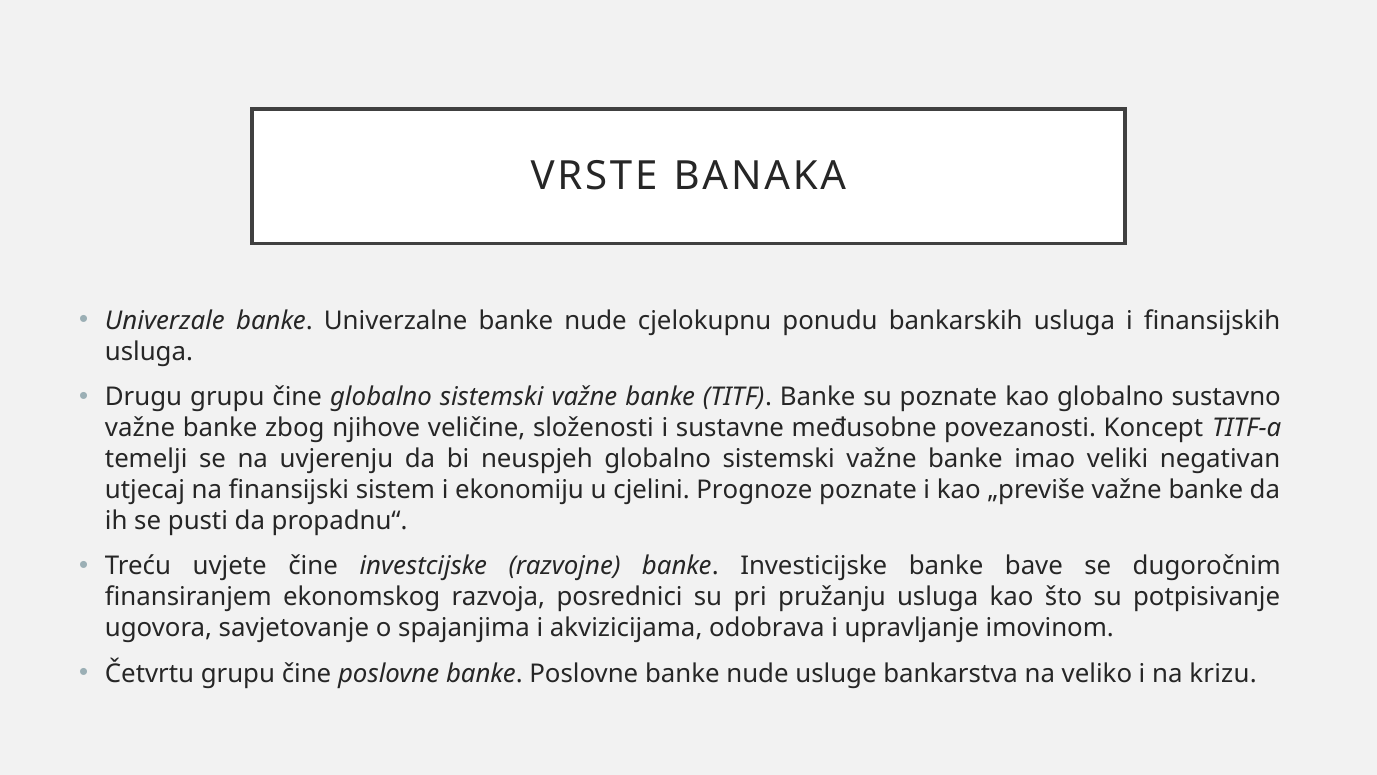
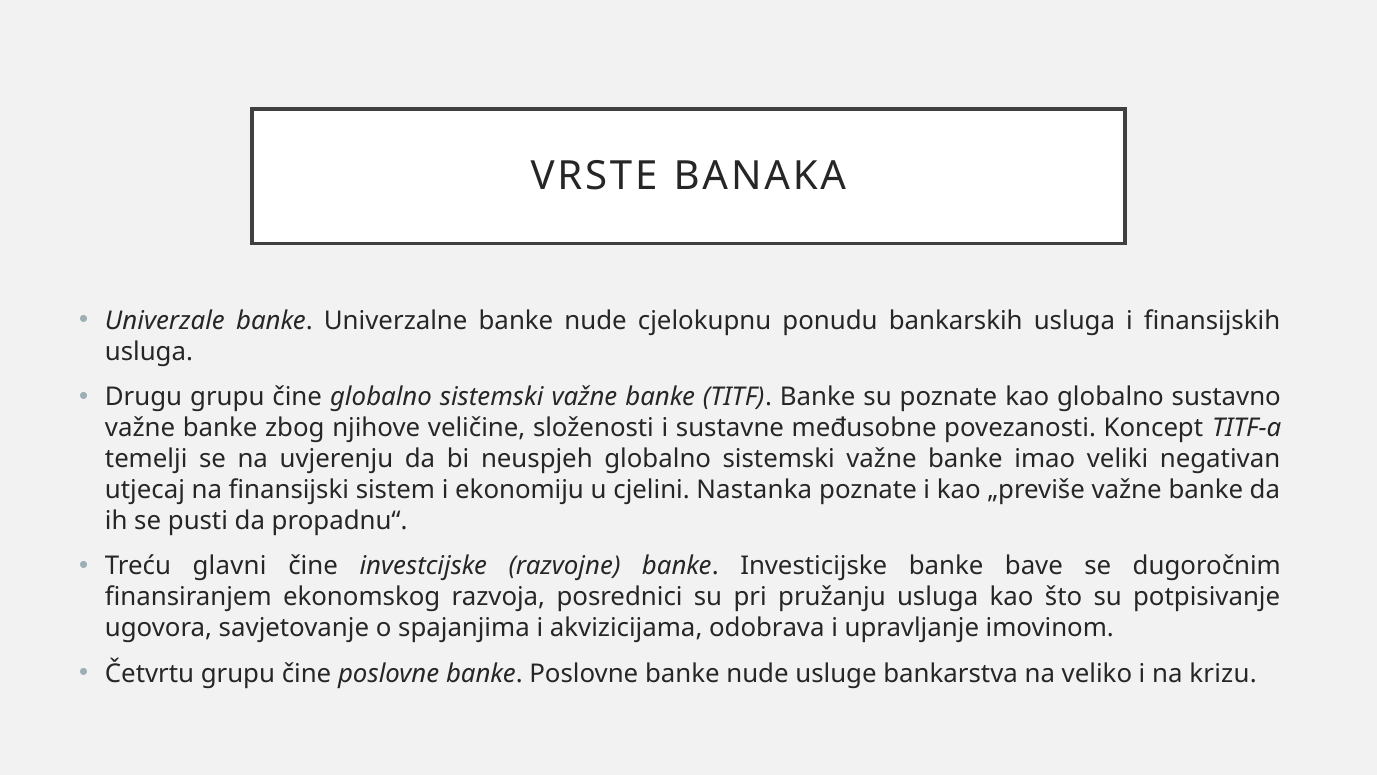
Prognoze: Prognoze -> Nastanka
uvjete: uvjete -> glavni
